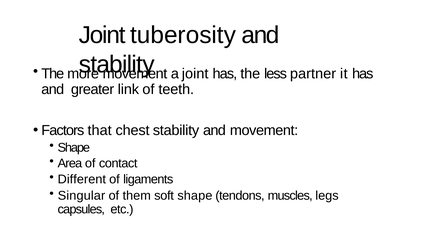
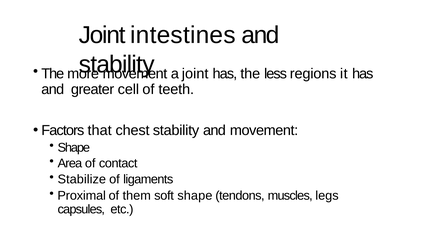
tuberosity: tuberosity -> intestines
partner: partner -> regions
link: link -> cell
Different: Different -> Stabilize
Singular: Singular -> Proximal
